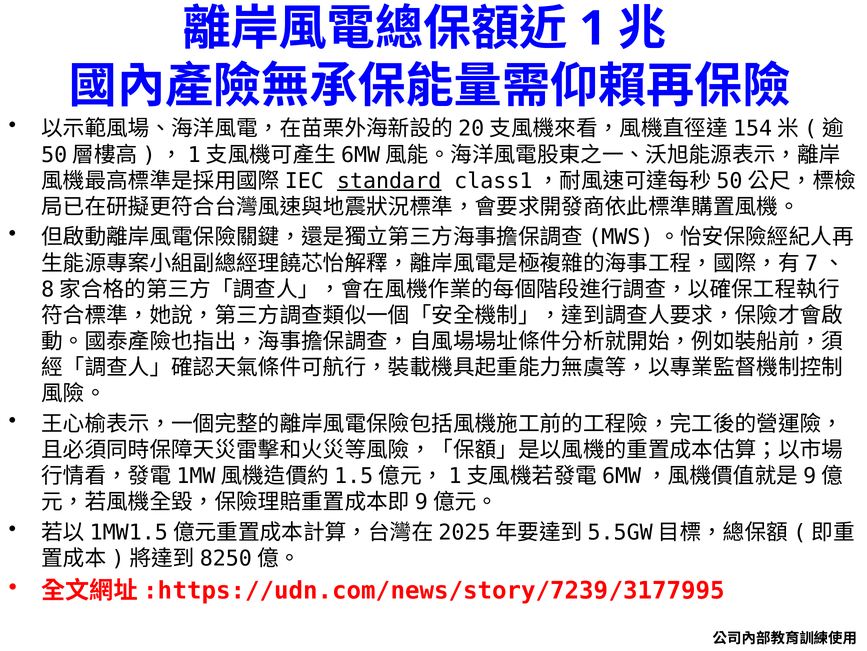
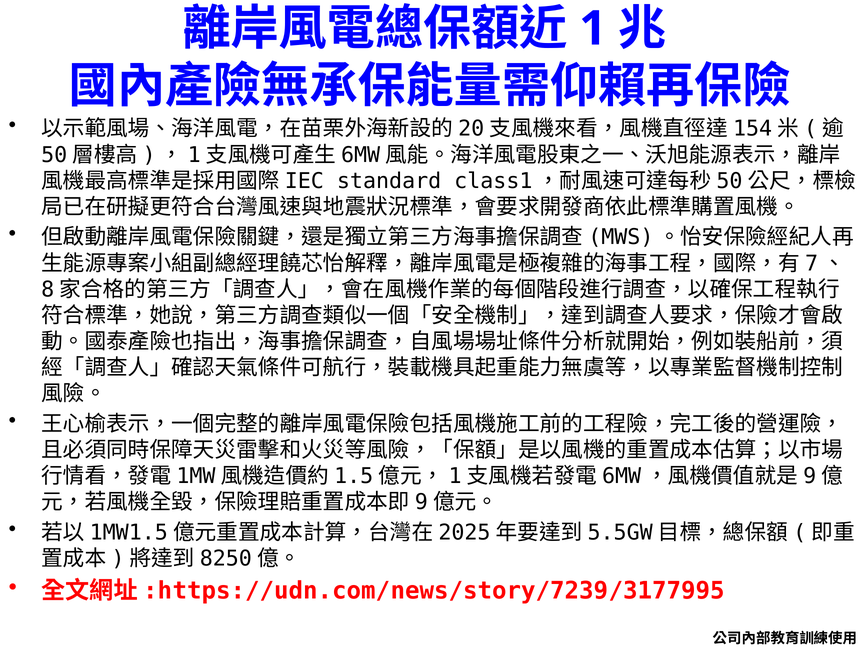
standard underline: present -> none
